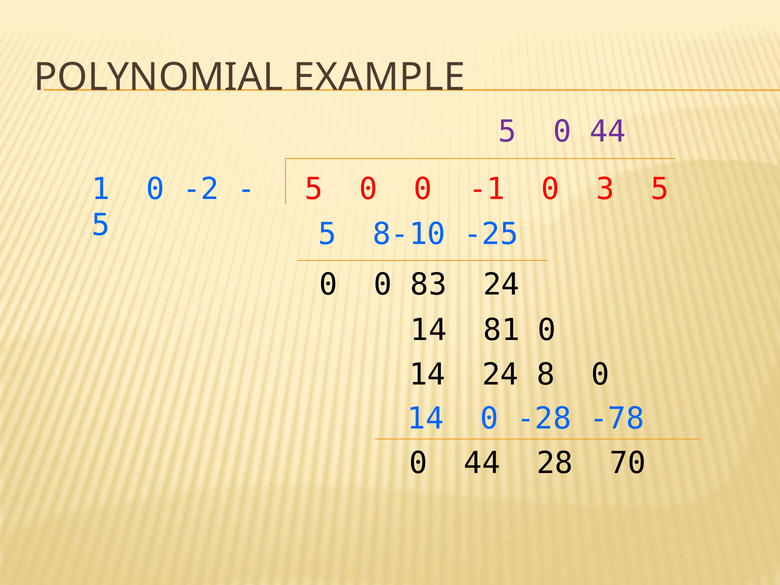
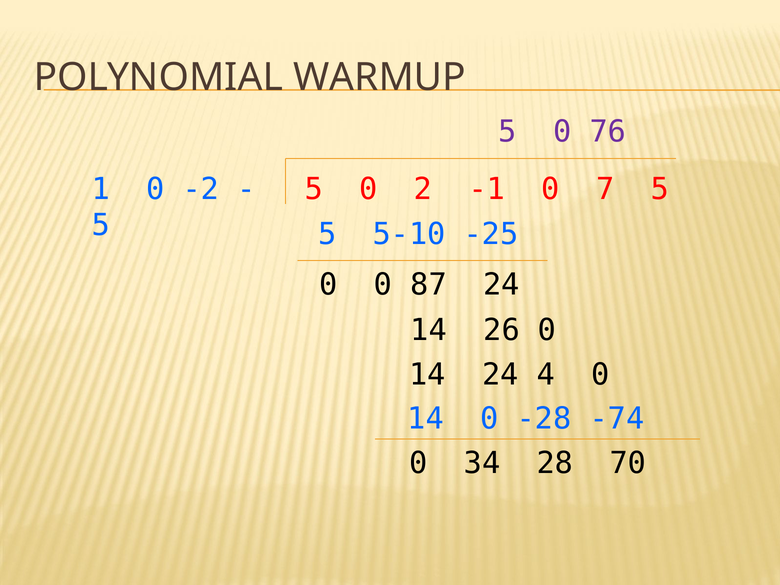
EXAMPLE: EXAMPLE -> WARMUP
5 0 44: 44 -> 76
5 0 0: 0 -> 2
3: 3 -> 7
8-10: 8-10 -> 5-10
83: 83 -> 87
81: 81 -> 26
8: 8 -> 4
-78: -78 -> -74
44 at (482, 463): 44 -> 34
